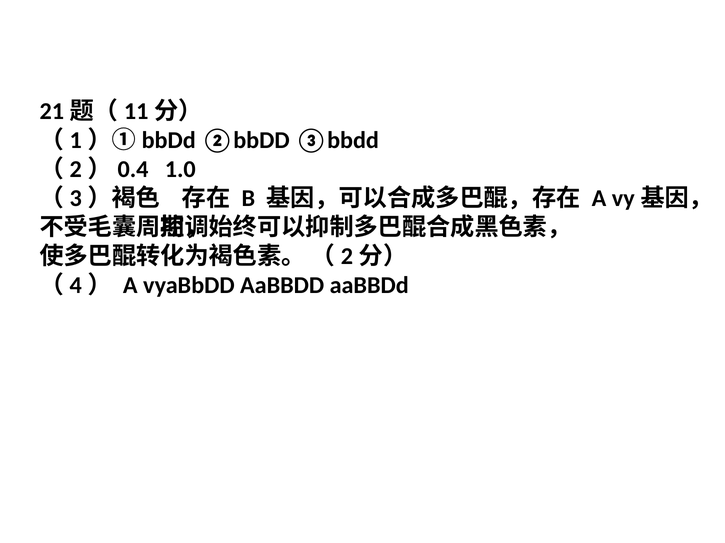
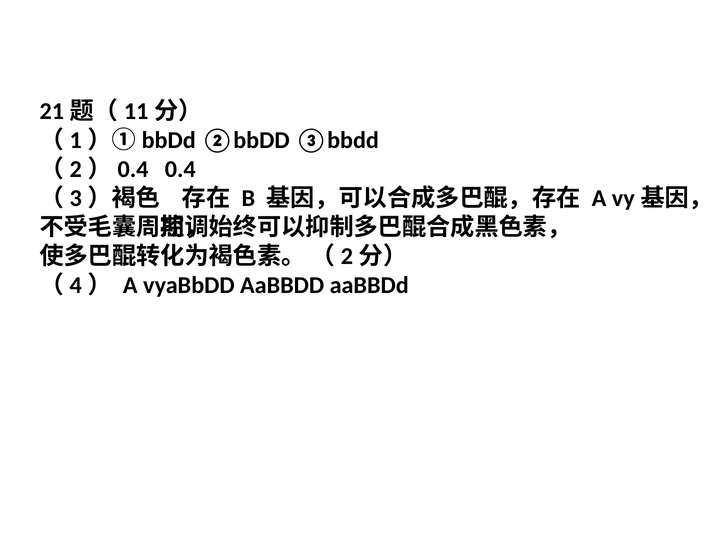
1.0: 1.0 -> 0.4
